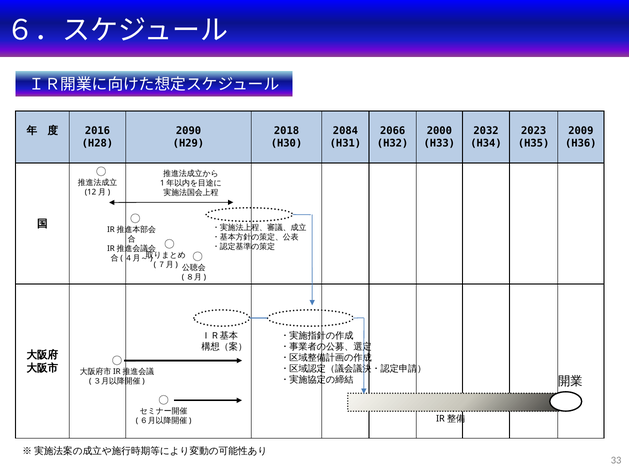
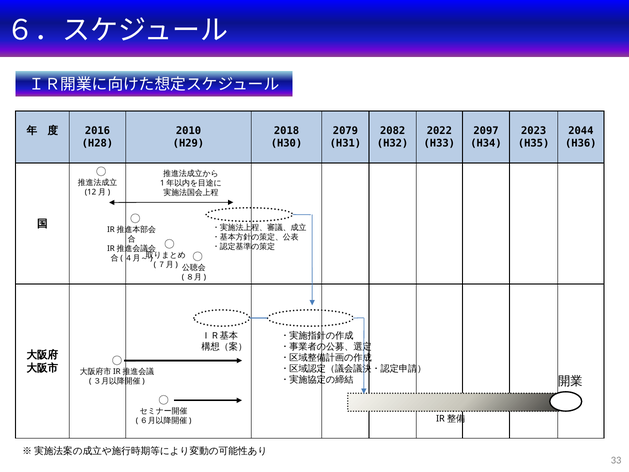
2090: 2090 -> 2010
2084: 2084 -> 2079
2066: 2066 -> 2082
2000: 2000 -> 2022
2032: 2032 -> 2097
2009: 2009 -> 2044
